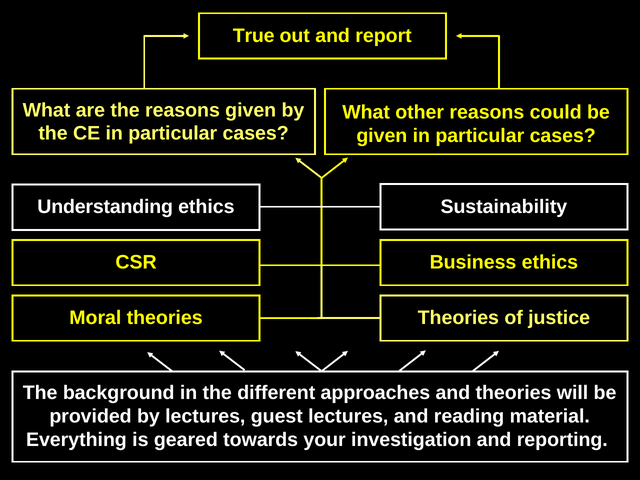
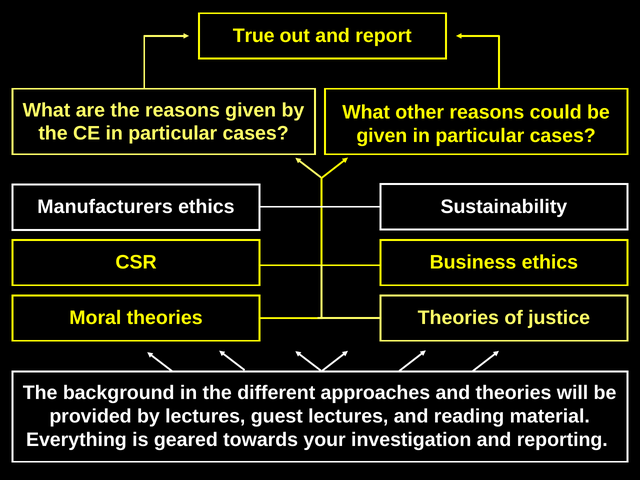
Understanding: Understanding -> Manufacturers
